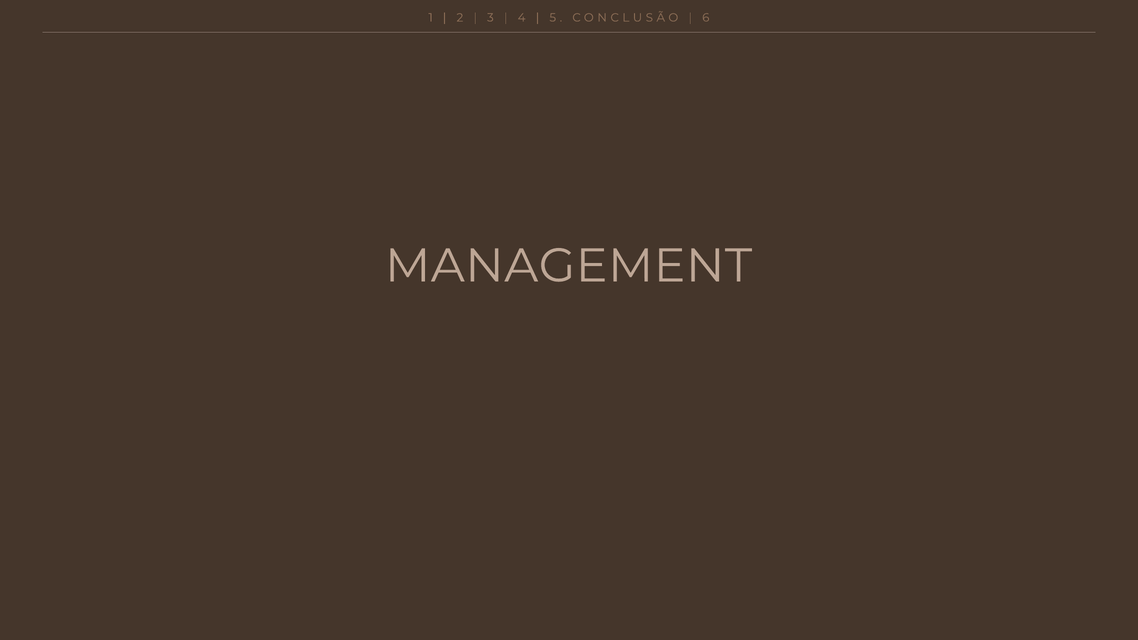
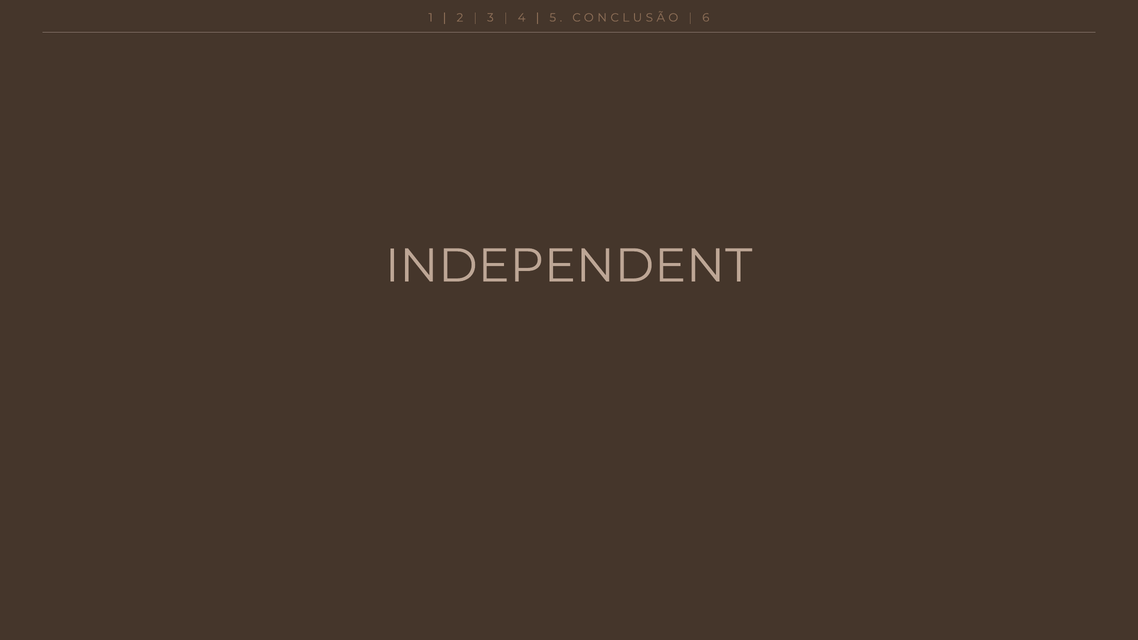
MANAGEMENT: MANAGEMENT -> INDEPENDENT
